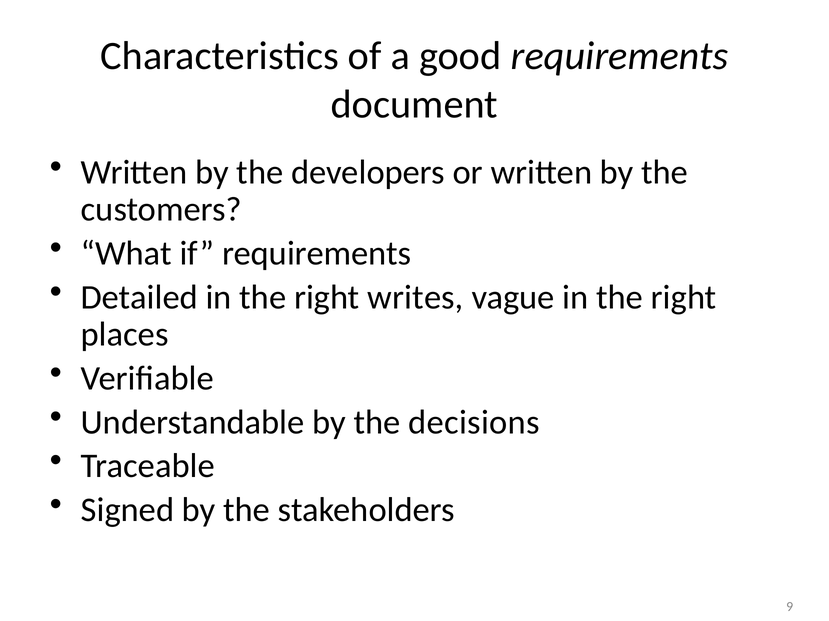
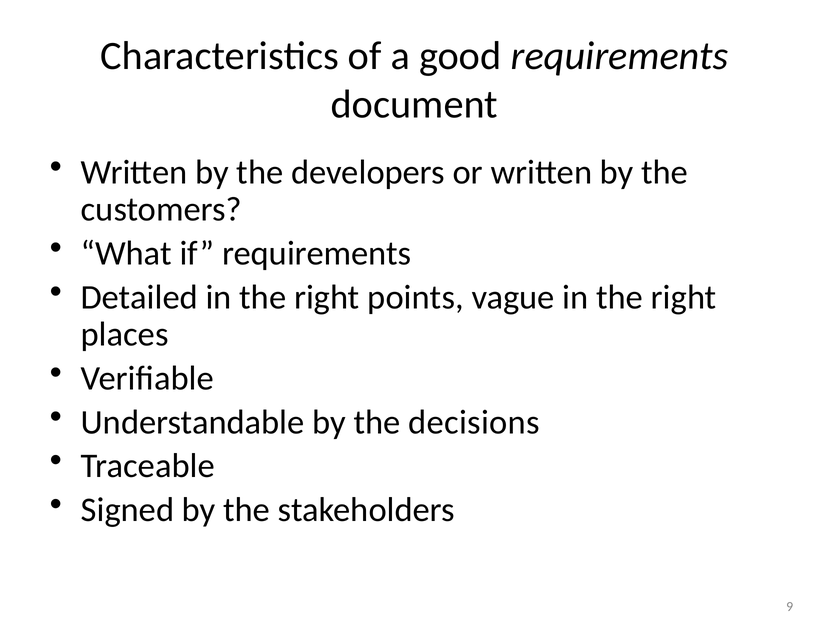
writes: writes -> points
